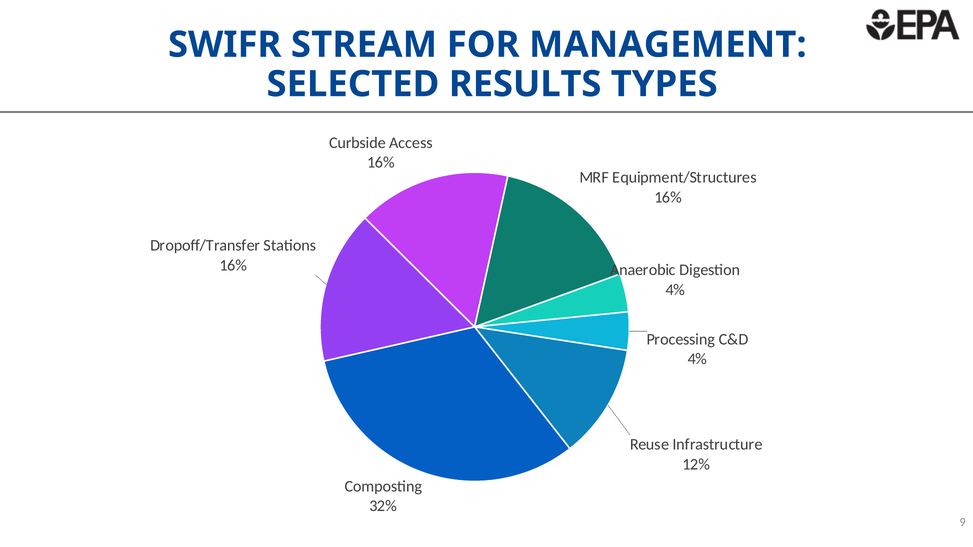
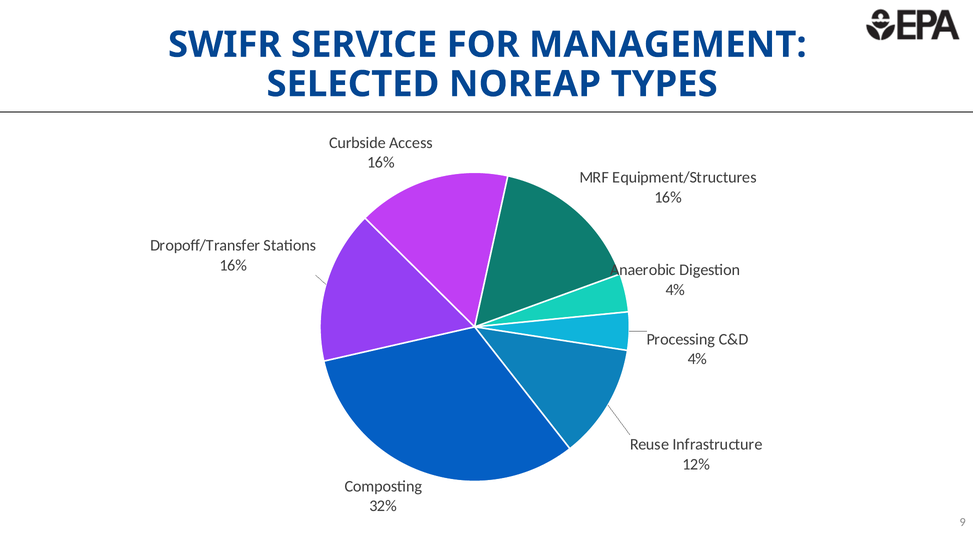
STREAM: STREAM -> SERVICE
RESULTS: RESULTS -> NOREAP
